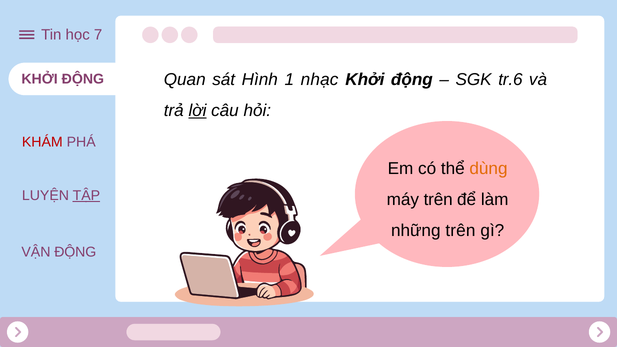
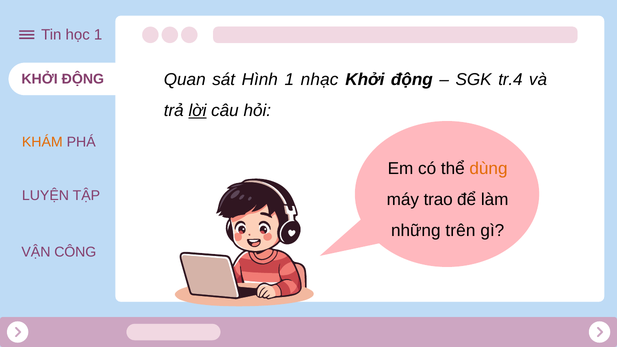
học 7: 7 -> 1
tr.6: tr.6 -> tr.4
KHÁM colour: red -> orange
TẬP underline: present -> none
máy trên: trên -> trao
VẬN ĐỘNG: ĐỘNG -> CÔNG
